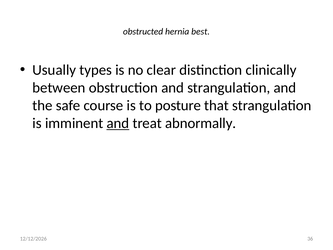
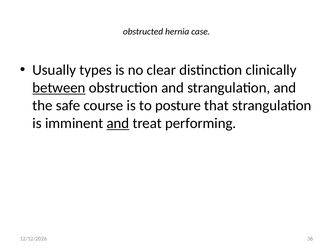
best: best -> case
between underline: none -> present
abnormally: abnormally -> performing
